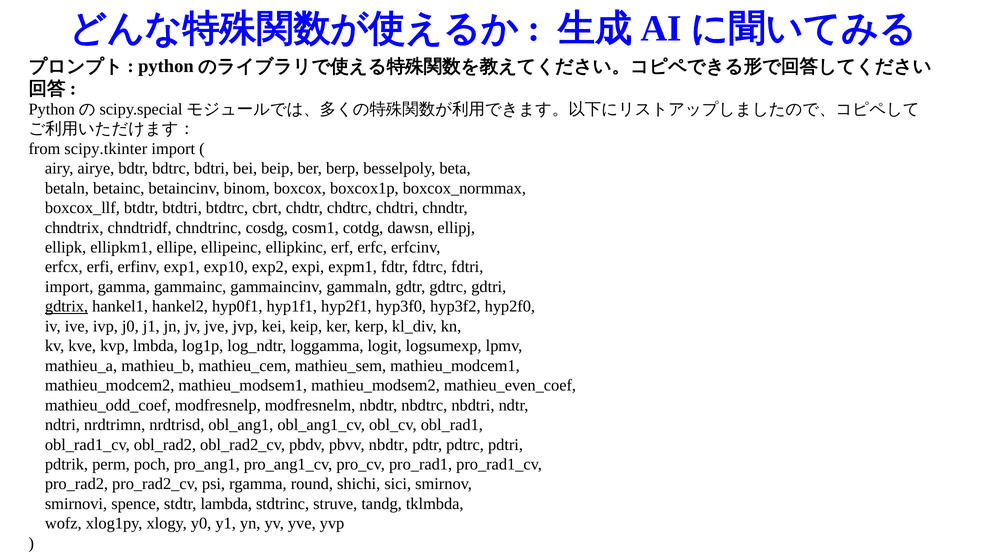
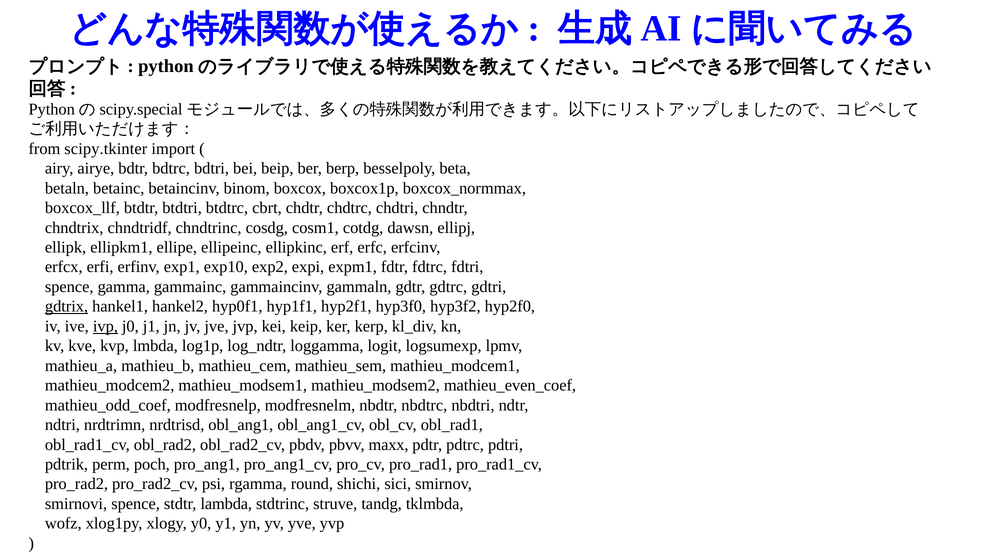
import at (69, 287): import -> spence
ivp underline: none -> present
pbvv nbdtr: nbdtr -> maxx
